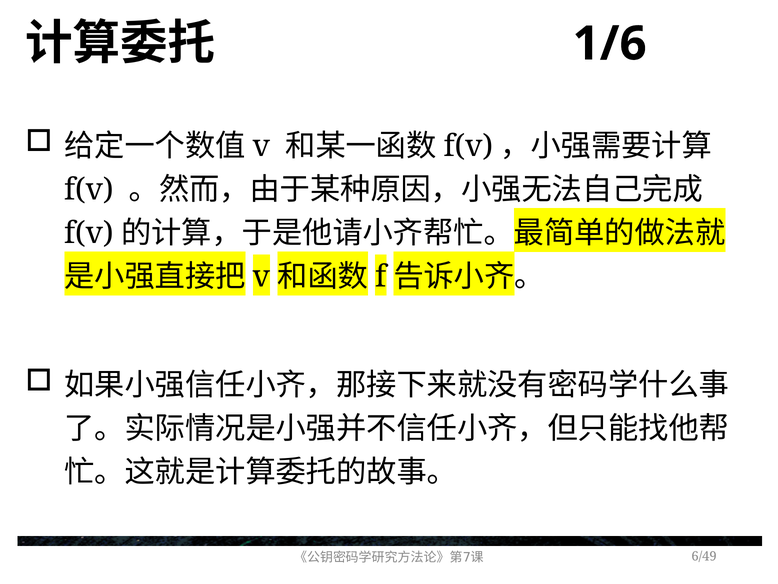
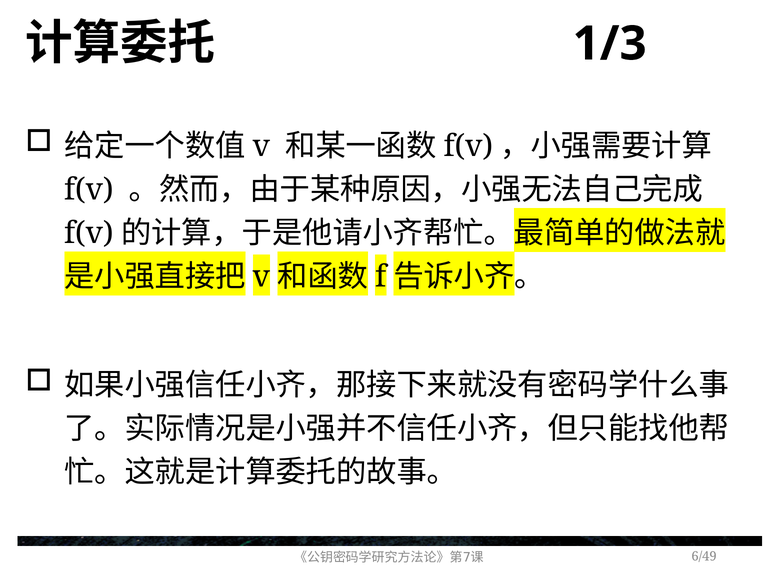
1/6: 1/6 -> 1/3
